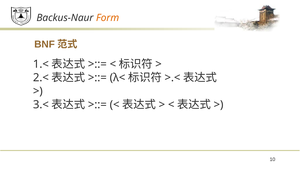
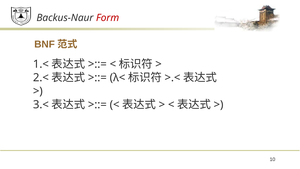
Form colour: orange -> red
